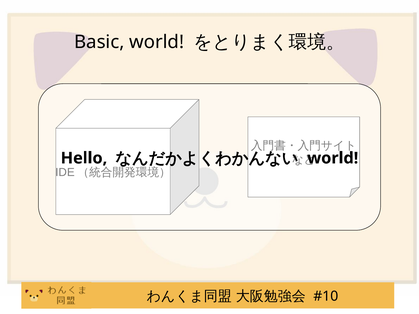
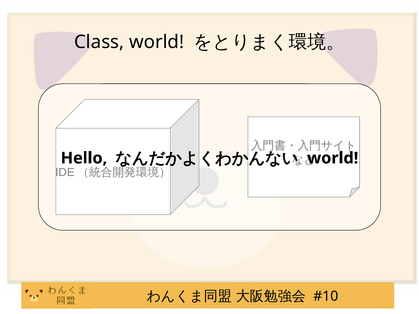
Basic: Basic -> Class
